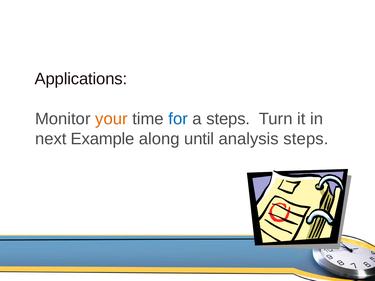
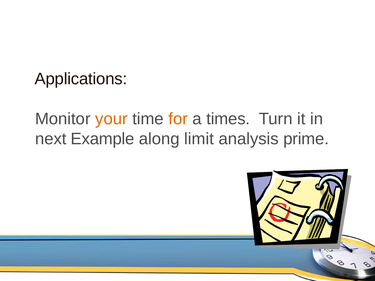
for colour: blue -> orange
a steps: steps -> times
until: until -> limit
analysis steps: steps -> prime
